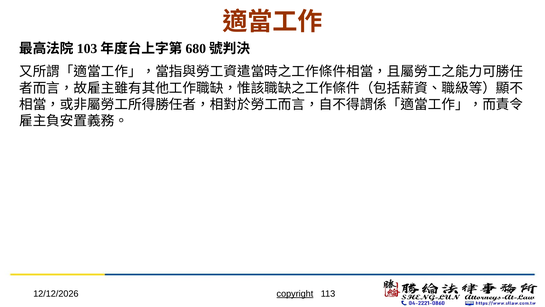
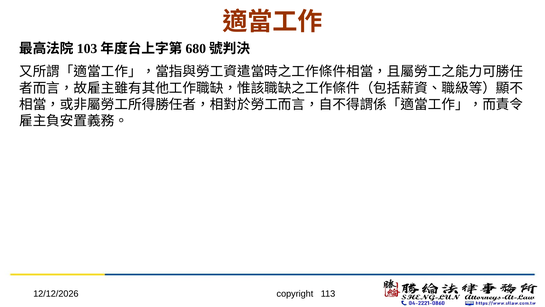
copyright underline: present -> none
